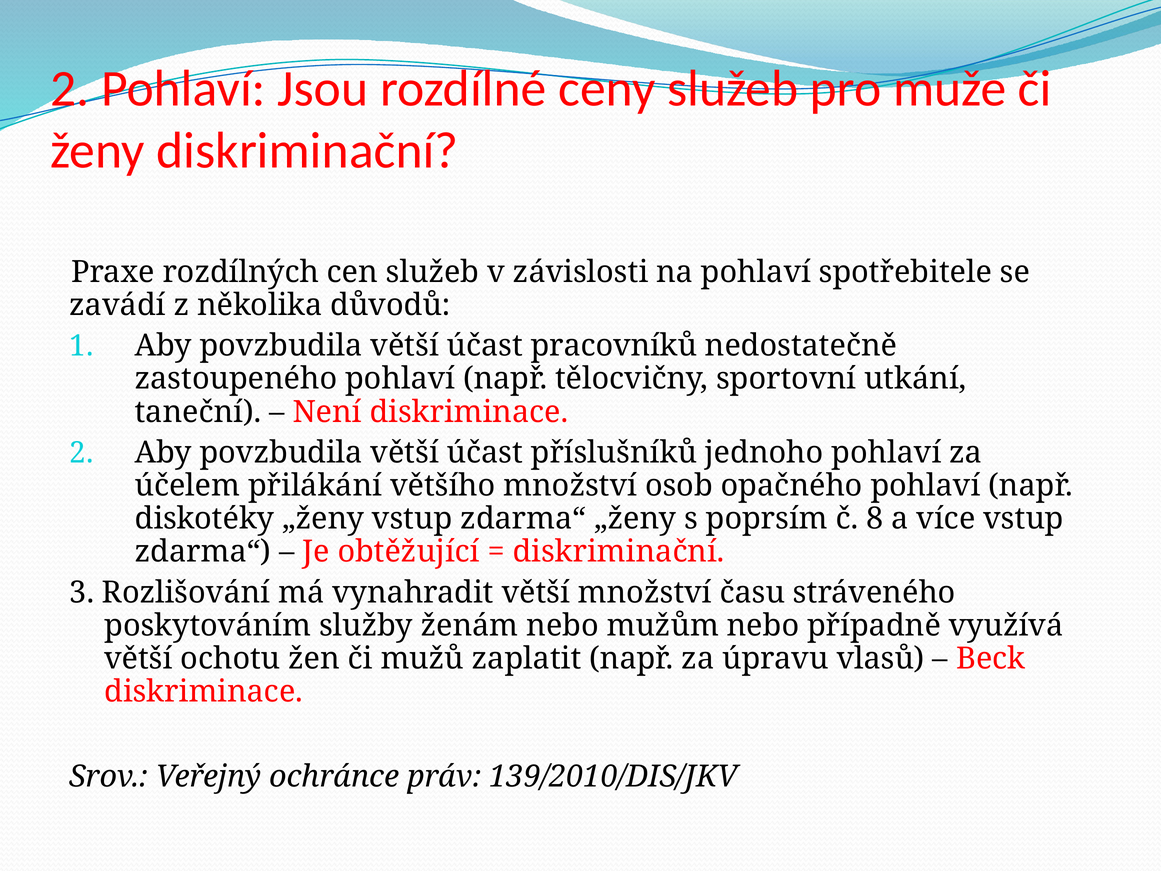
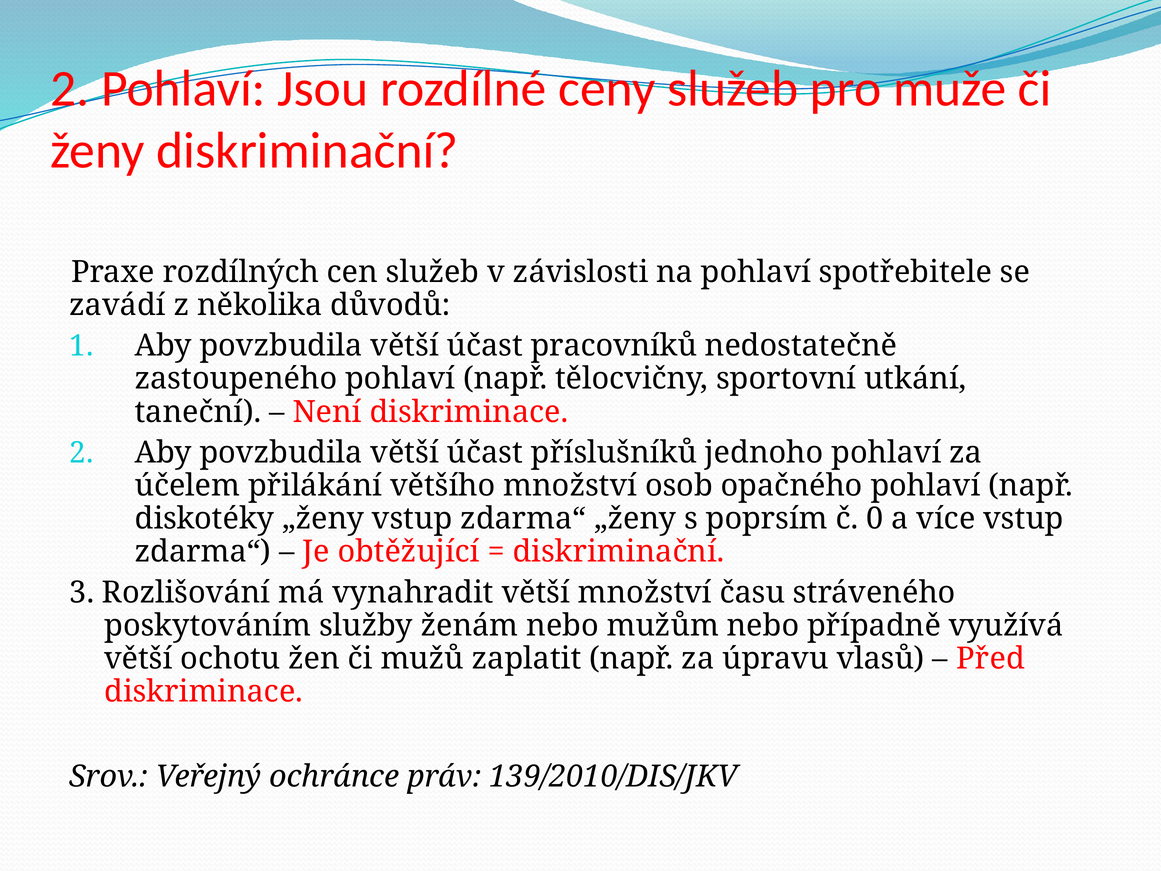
8: 8 -> 0
Beck: Beck -> Před
